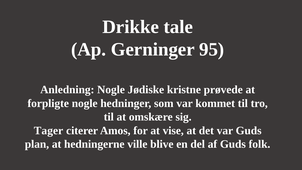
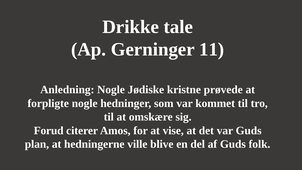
95: 95 -> 11
Tager: Tager -> Forud
